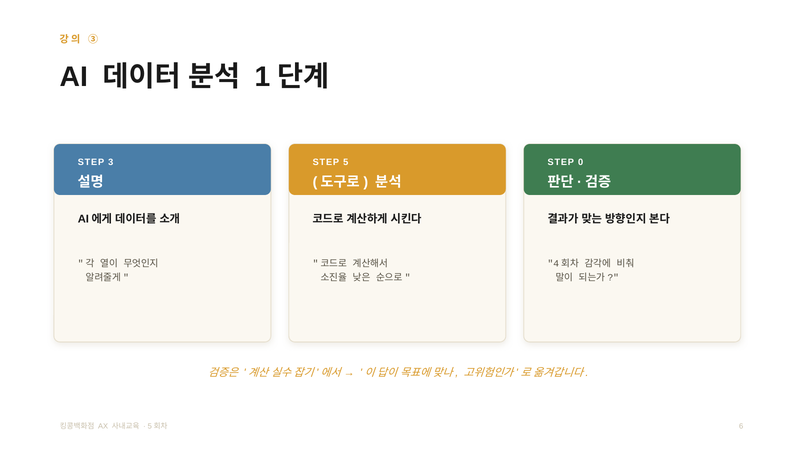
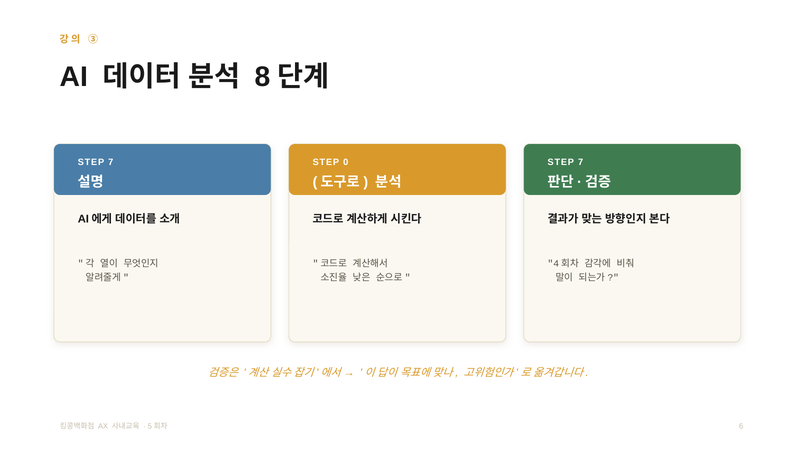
1: 1 -> 8
3 at (111, 162): 3 -> 7
5: 5 -> 0
0 at (581, 162): 0 -> 7
